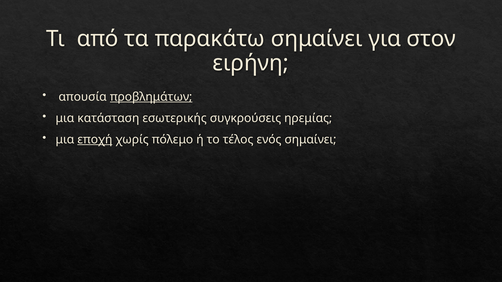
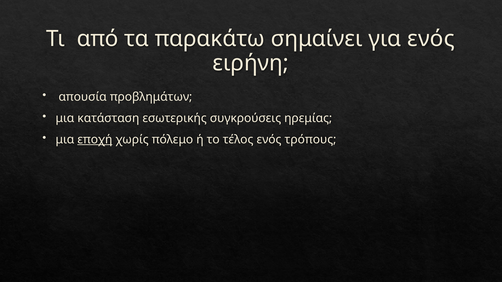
για στον: στον -> ενός
προβλημάτων underline: present -> none
ενός σημαίνει: σημαίνει -> τρόπους
